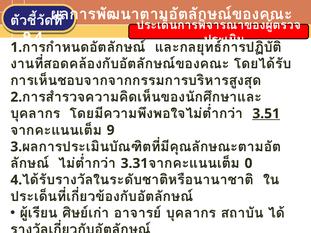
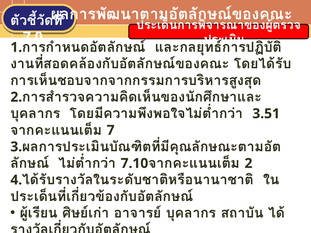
9.4: 9.4 -> 7.0
3.51 underline: present -> none
9: 9 -> 7
3.31: 3.31 -> 7.10
0 at (248, 164): 0 -> 2
